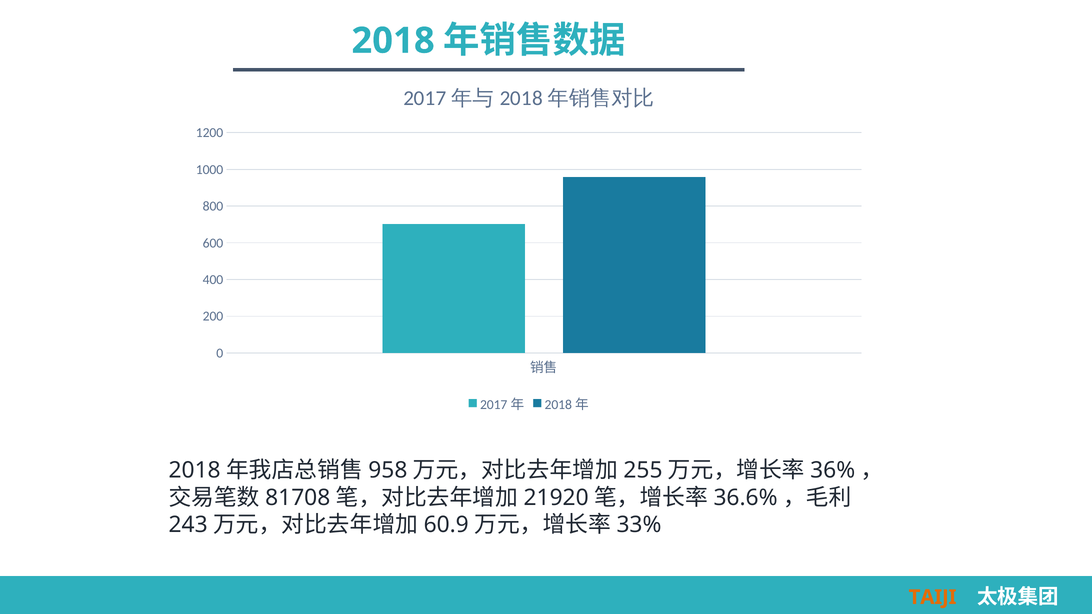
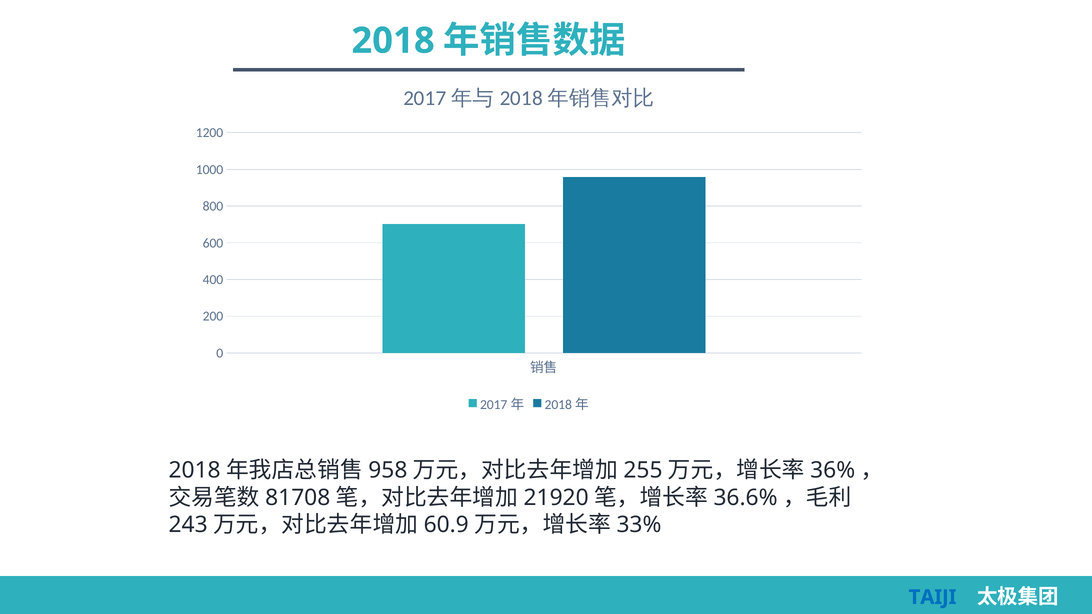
TAIJI colour: orange -> blue
